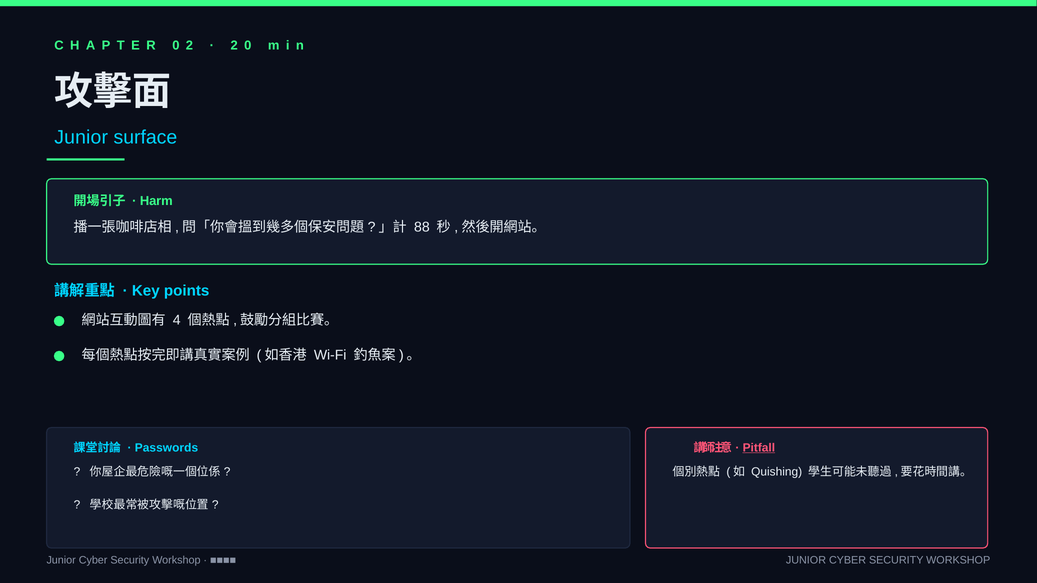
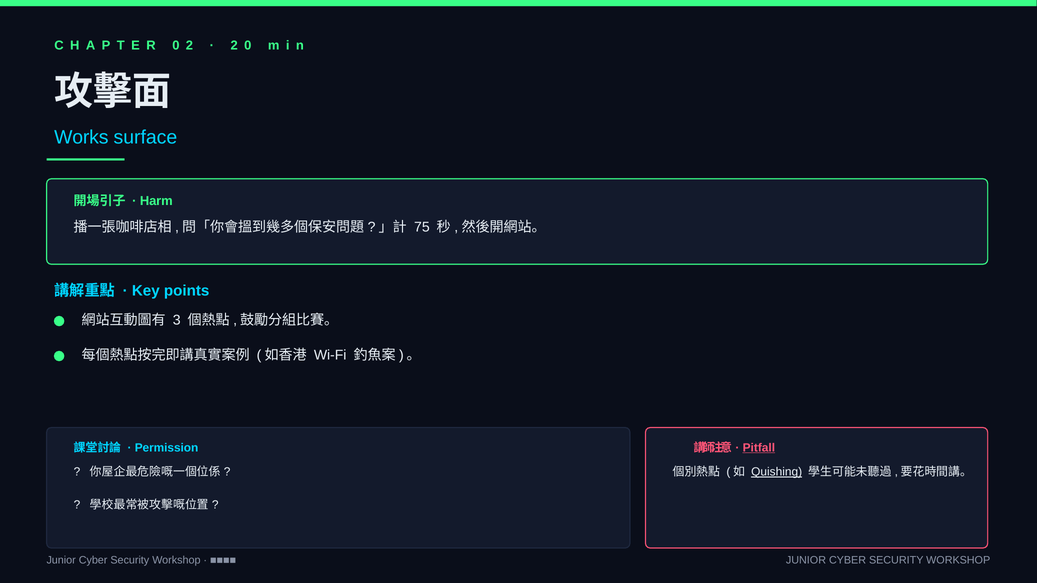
Junior at (81, 137): Junior -> Works
88: 88 -> 75
4: 4 -> 3
Passwords: Passwords -> Permission
Quishing underline: none -> present
